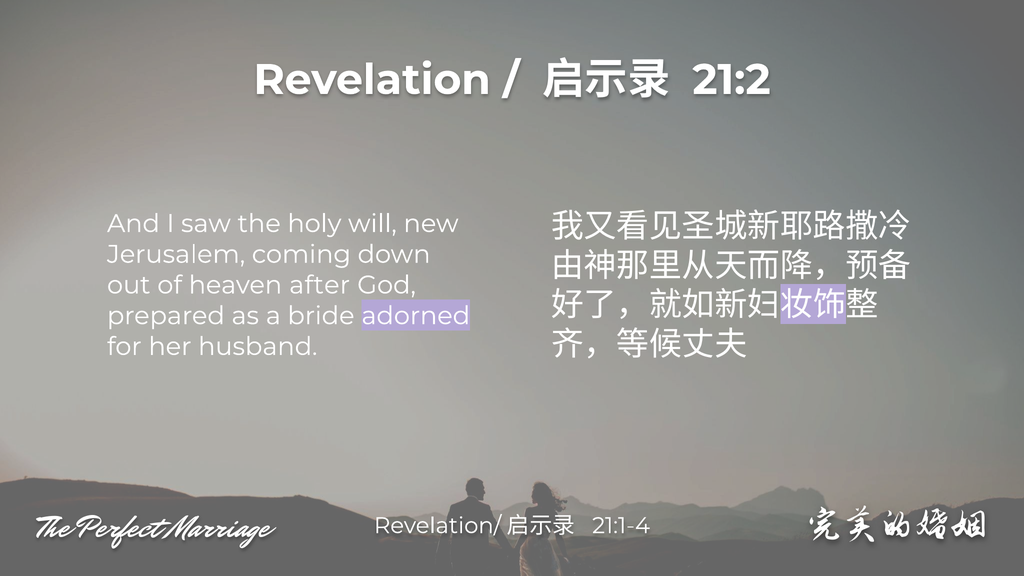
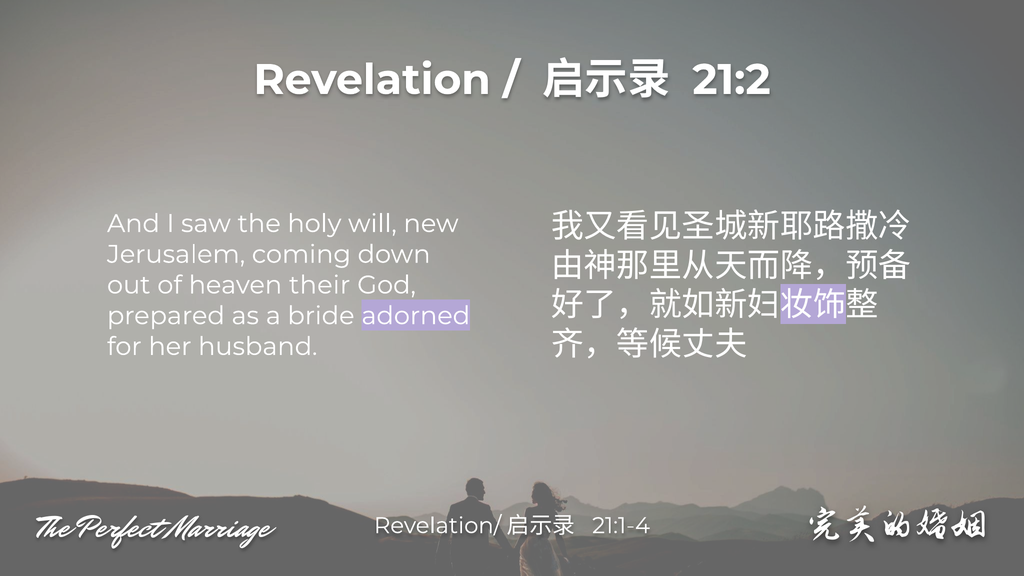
after: after -> their
